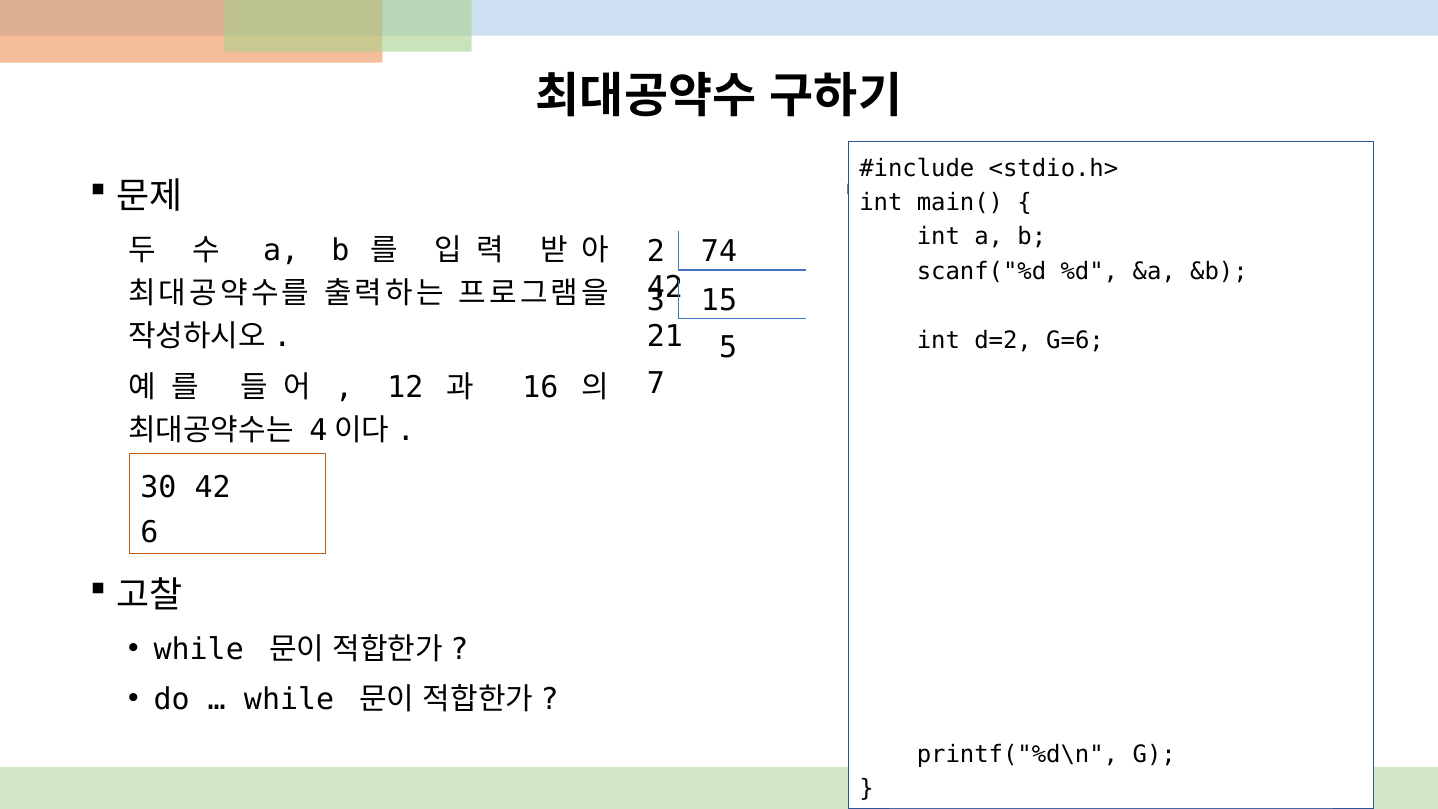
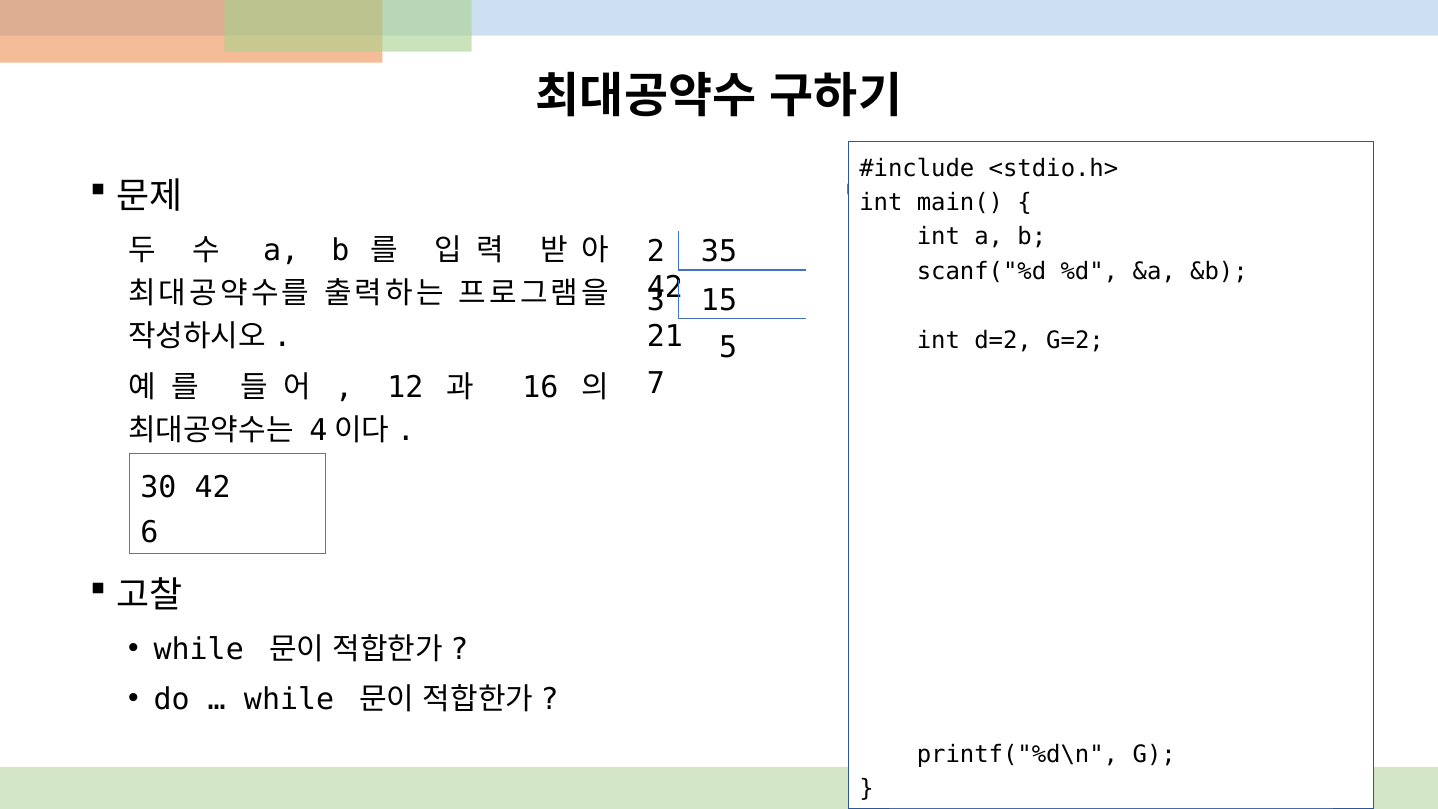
74: 74 -> 35
G=6: G=6 -> G=2
